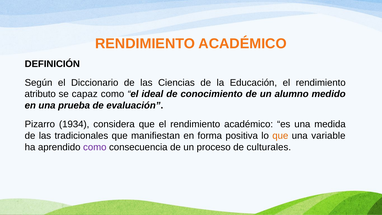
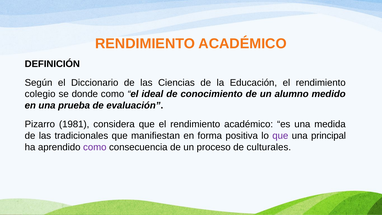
atributo: atributo -> colegio
capaz: capaz -> donde
1934: 1934 -> 1981
que at (280, 136) colour: orange -> purple
variable: variable -> principal
